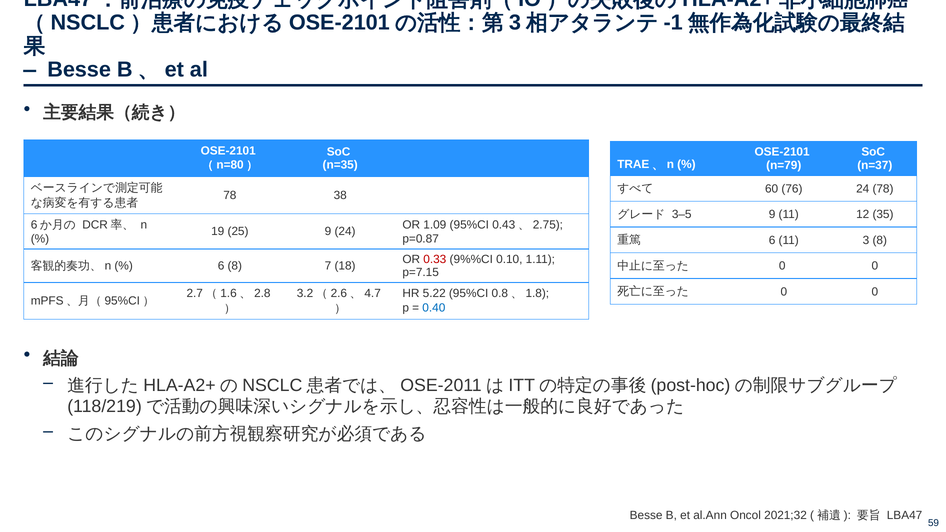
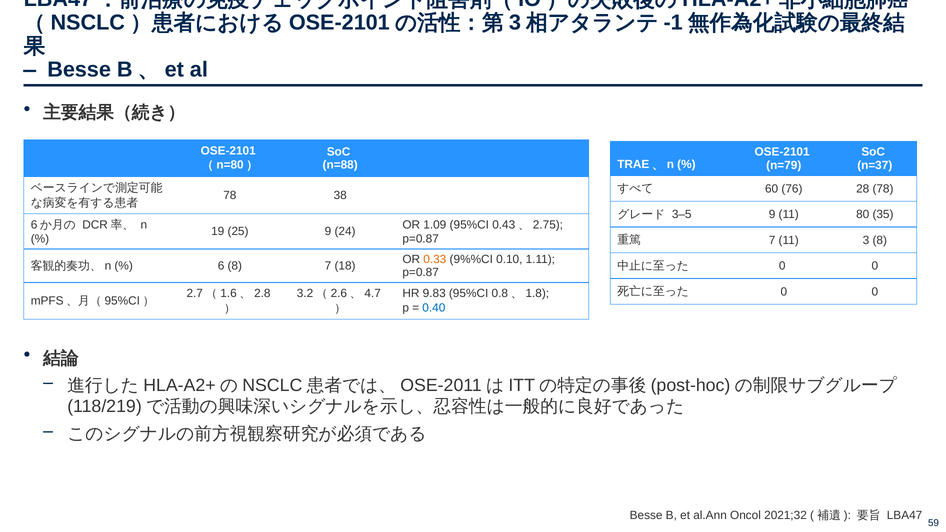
n=35: n=35 -> n=88
76 24: 24 -> 28
12: 12 -> 80
6 at (772, 240): 6 -> 7
0.33 colour: red -> orange
p=7.15 at (421, 273): p=7.15 -> p=0.87
5.22: 5.22 -> 9.83
